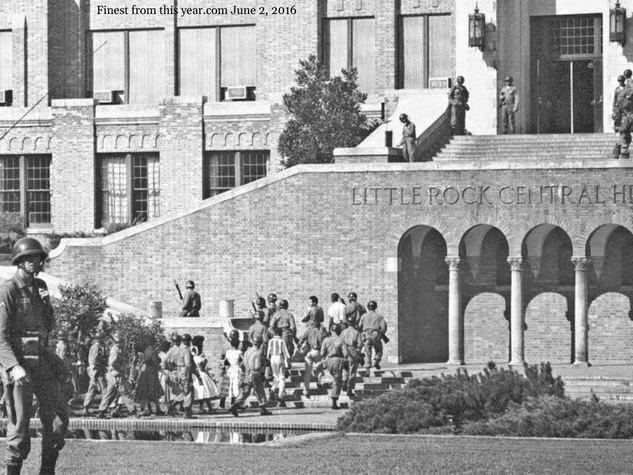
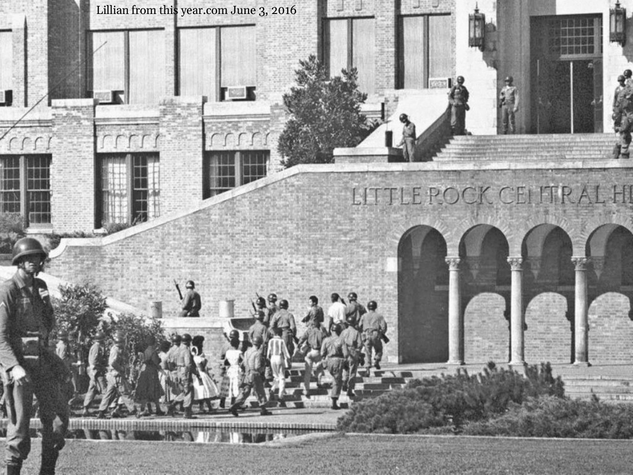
Finest: Finest -> Lillian
2: 2 -> 3
